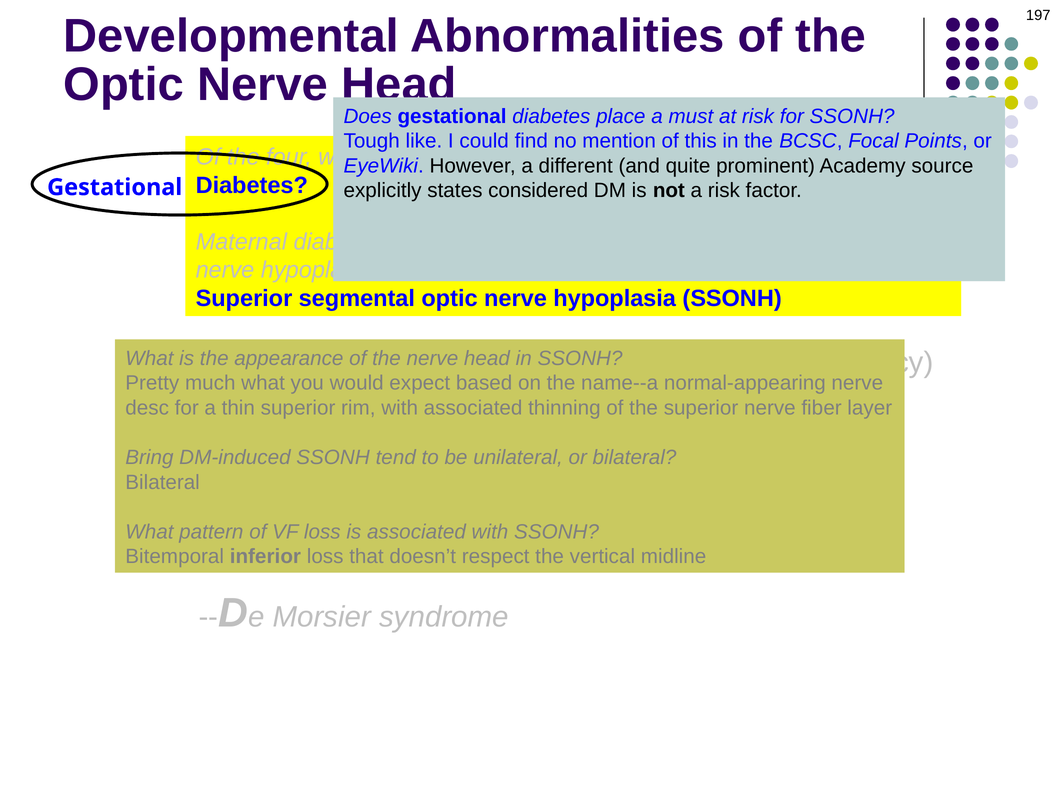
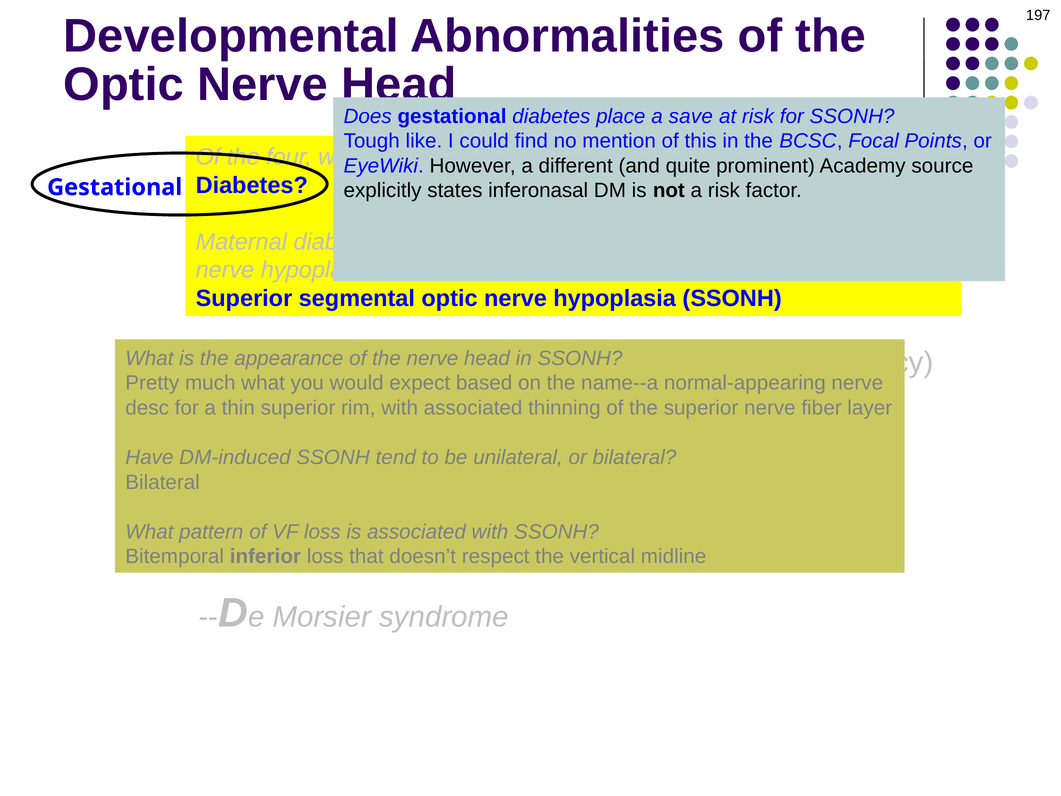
must: must -> save
considered: considered -> inferonasal
Bring: Bring -> Have
